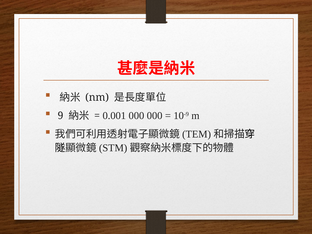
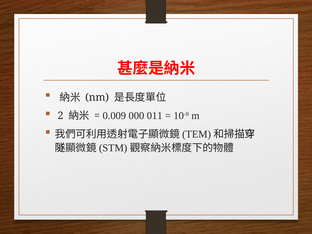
9: 9 -> 2
0.001: 0.001 -> 0.009
000 000: 000 -> 011
